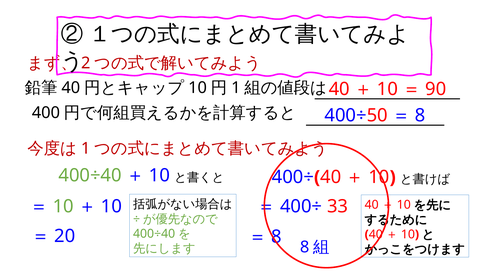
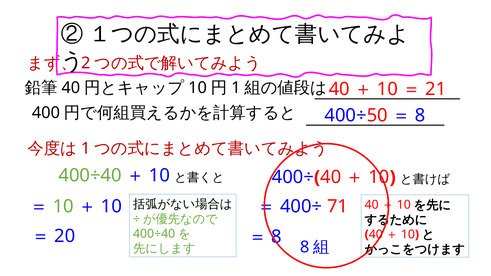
90: 90 -> 21
33: 33 -> 71
